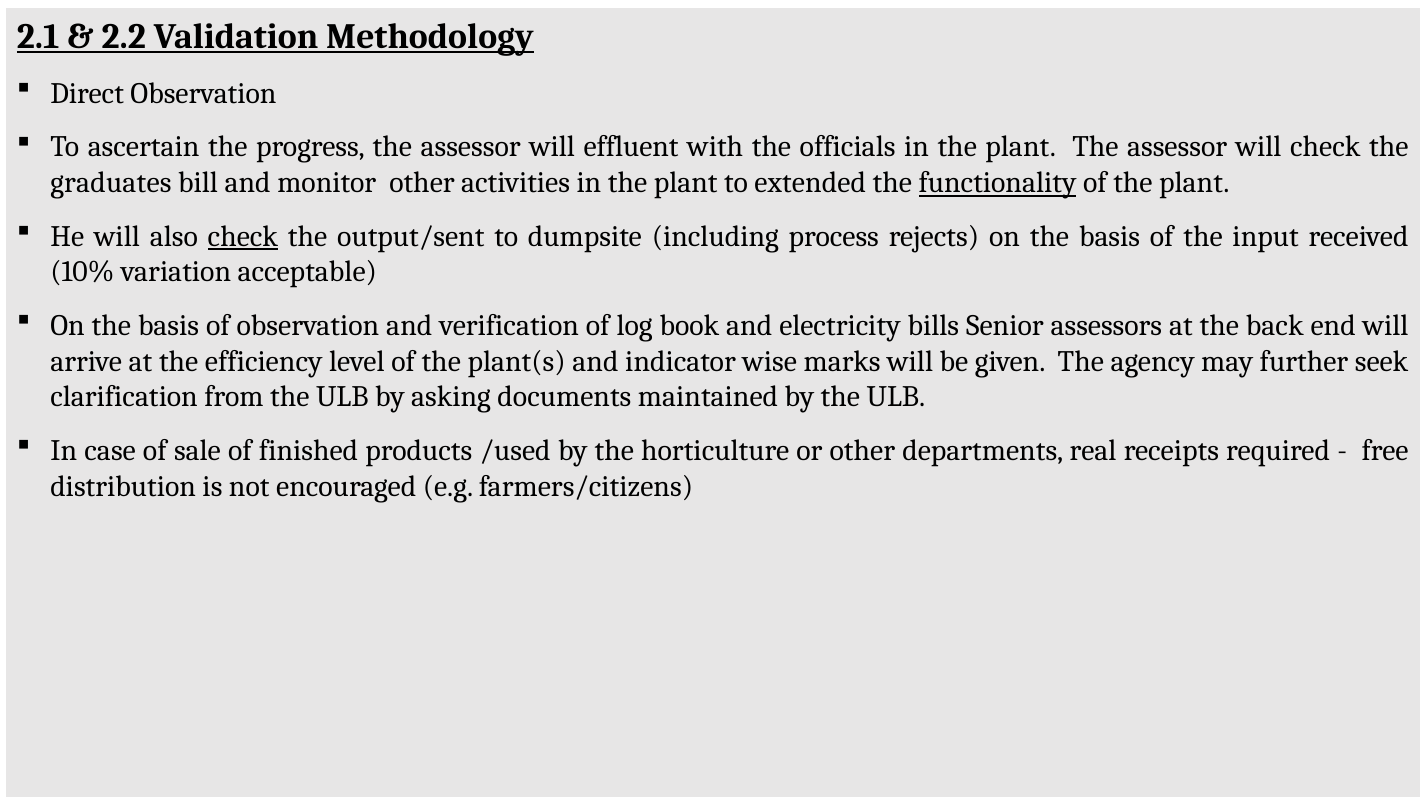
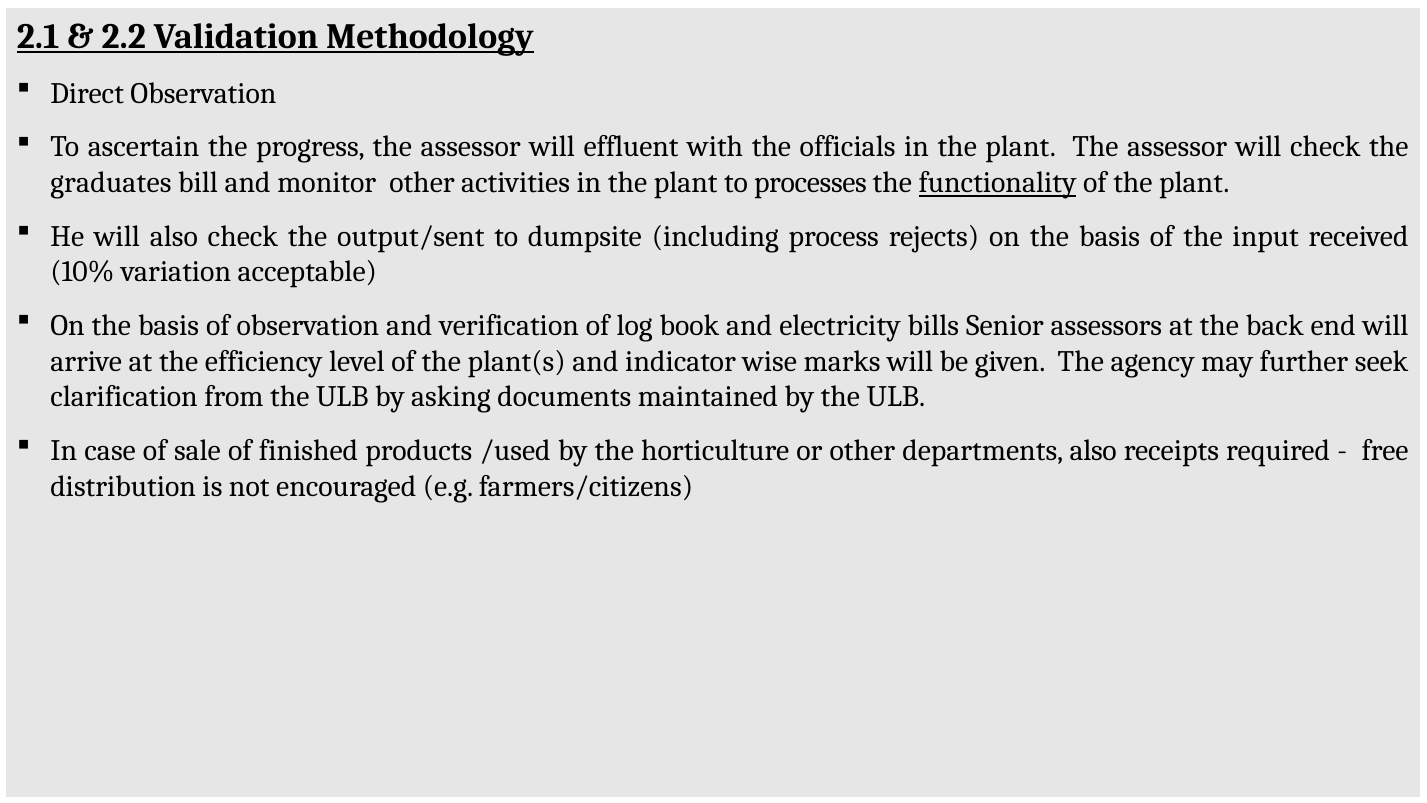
extended: extended -> processes
check at (243, 236) underline: present -> none
departments real: real -> also
